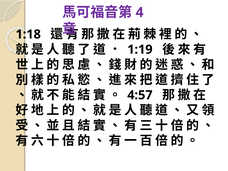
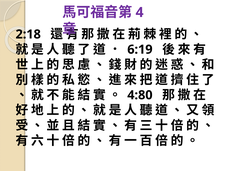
1:18: 1:18 -> 2:18
1:19: 1:19 -> 6:19
4:57: 4:57 -> 4:80
